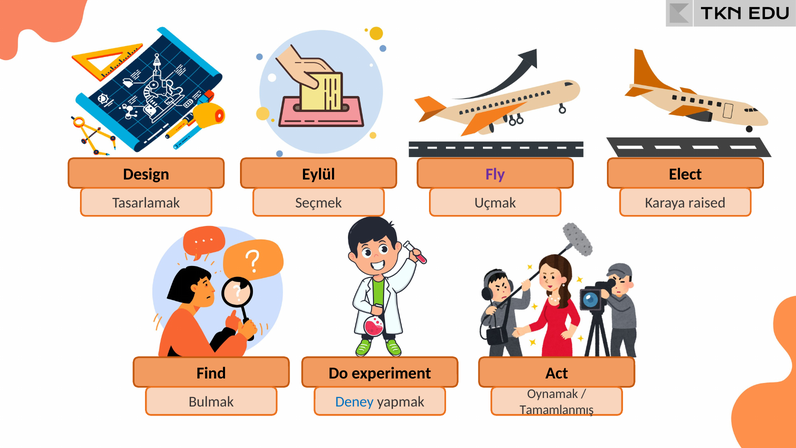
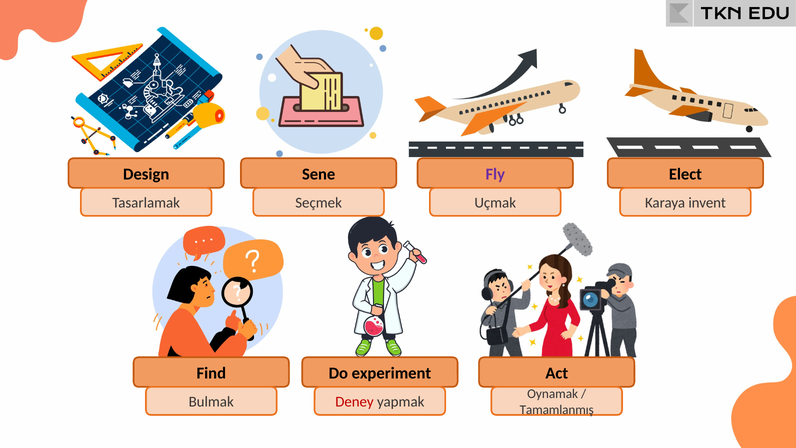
Eylül: Eylül -> Sene
raised: raised -> invent
Deney colour: blue -> red
